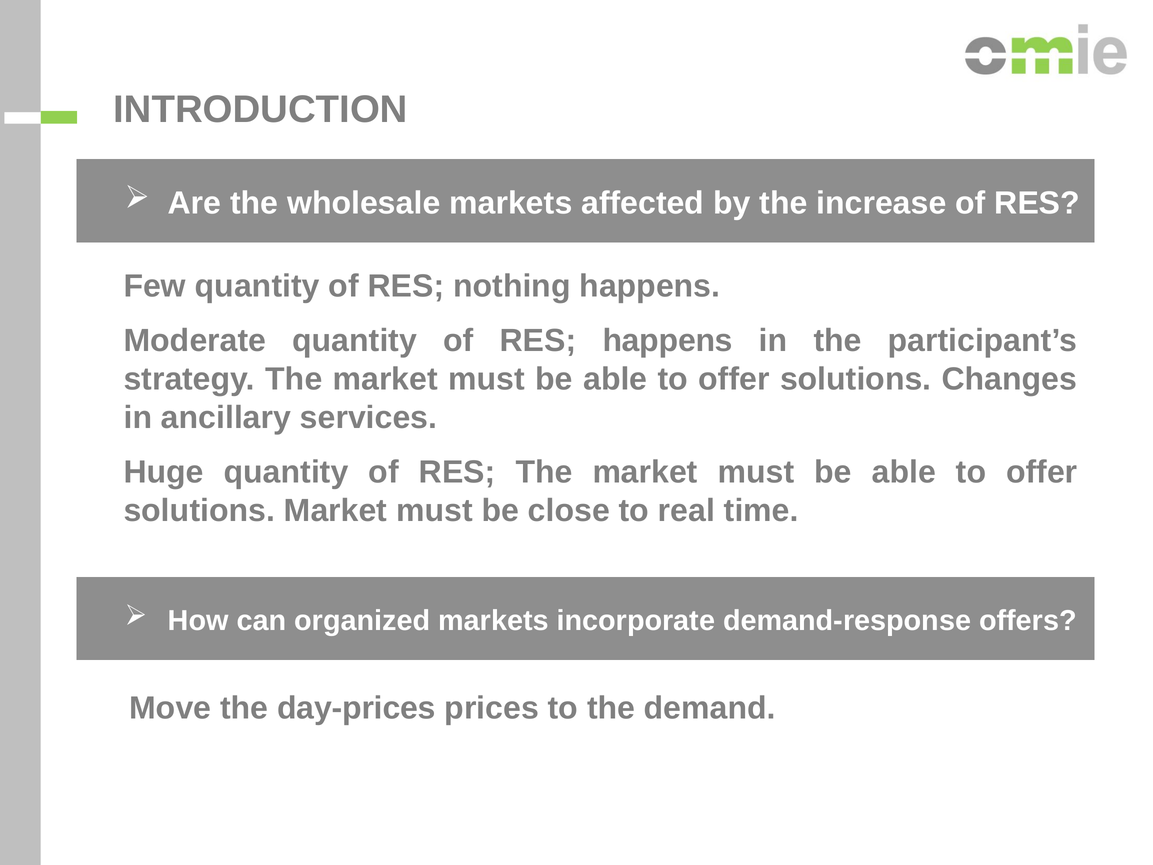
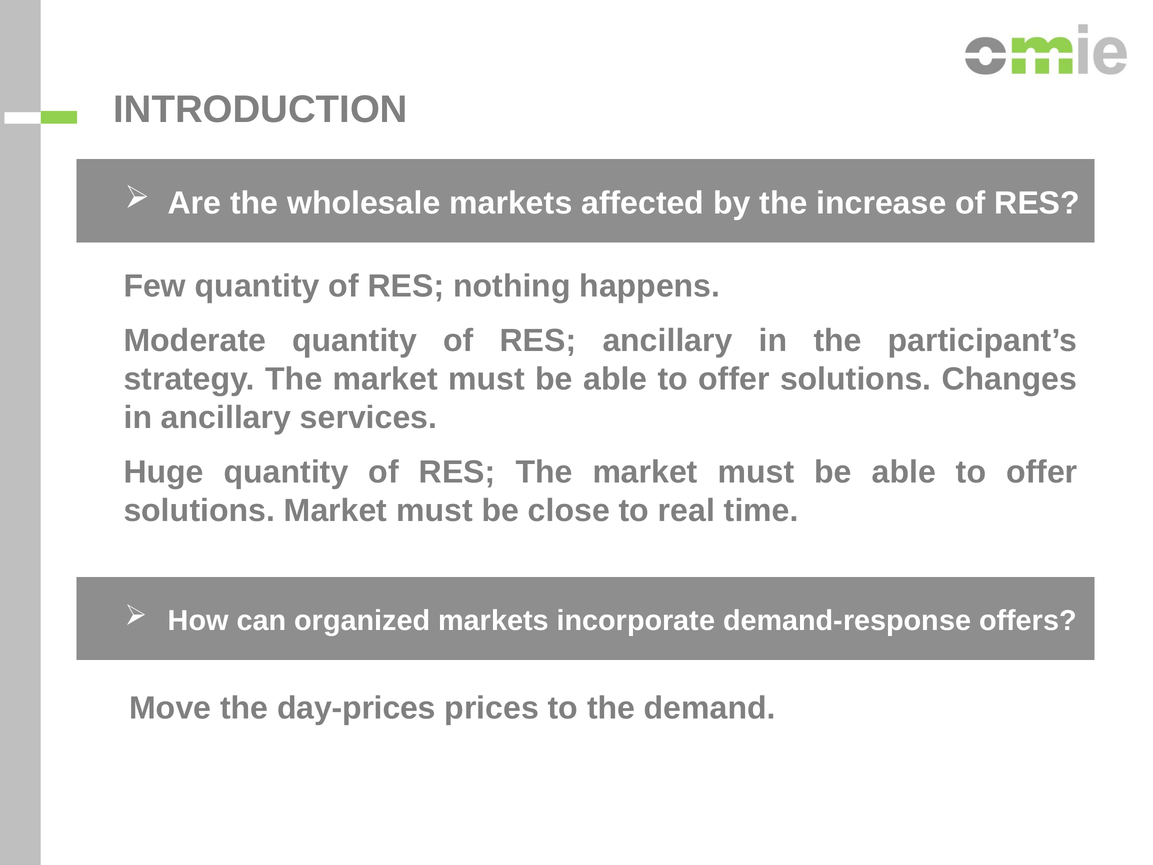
RES happens: happens -> ancillary
